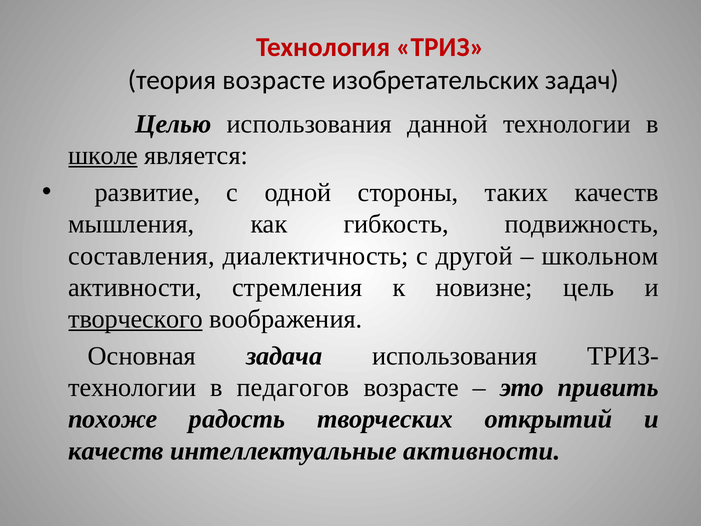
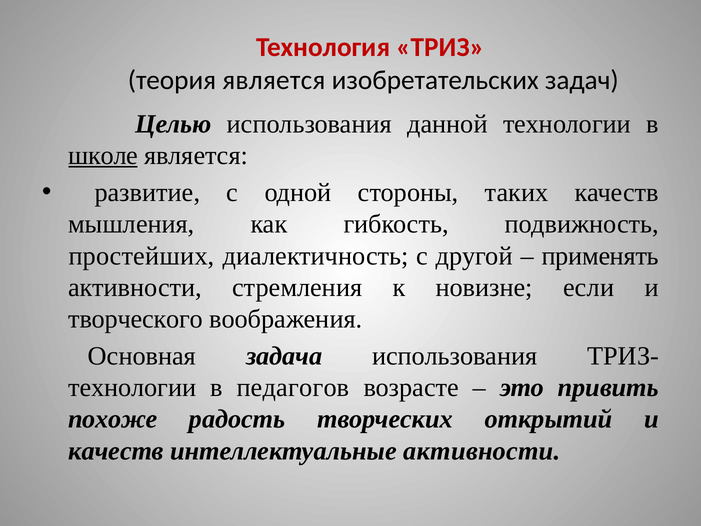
теория возрасте: возрасте -> является
составления: составления -> простейших
школьном: школьном -> применять
цель: цель -> если
творческого underline: present -> none
